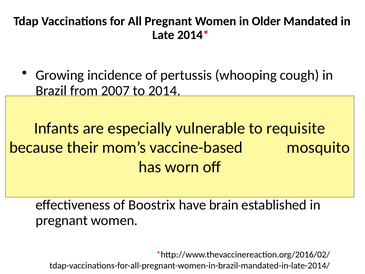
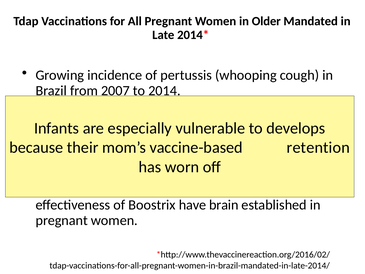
requisite: requisite -> develops
mosquito: mosquito -> retention
